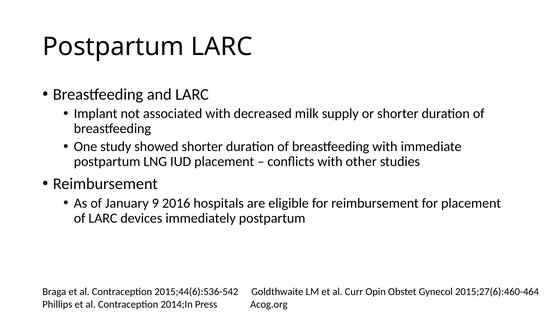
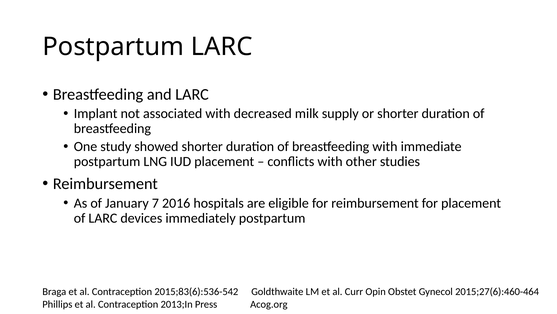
9: 9 -> 7
2015;44(6):536-542: 2015;44(6):536-542 -> 2015;83(6):536-542
2014;In: 2014;In -> 2013;In
